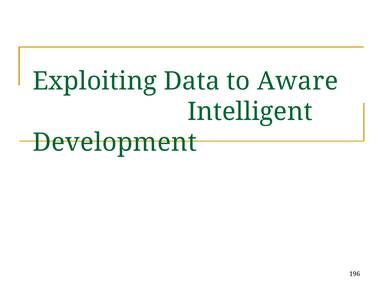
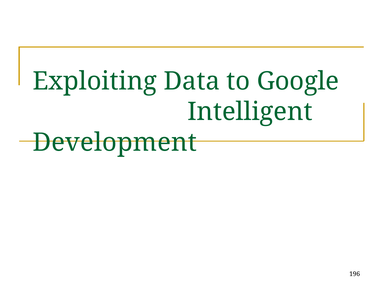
Aware: Aware -> Google
